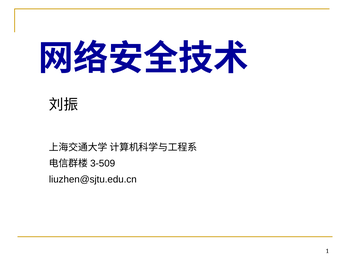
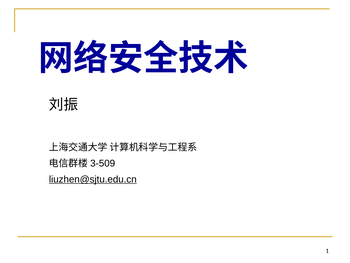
liuzhen@sjtu.edu.cn underline: none -> present
